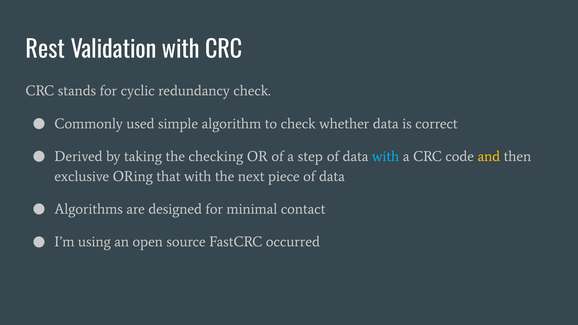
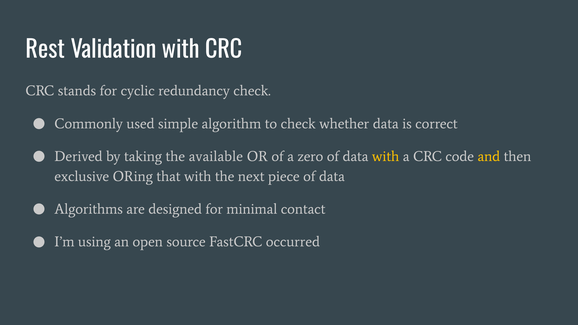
checking: checking -> available
step: step -> zero
with at (386, 156) colour: light blue -> yellow
